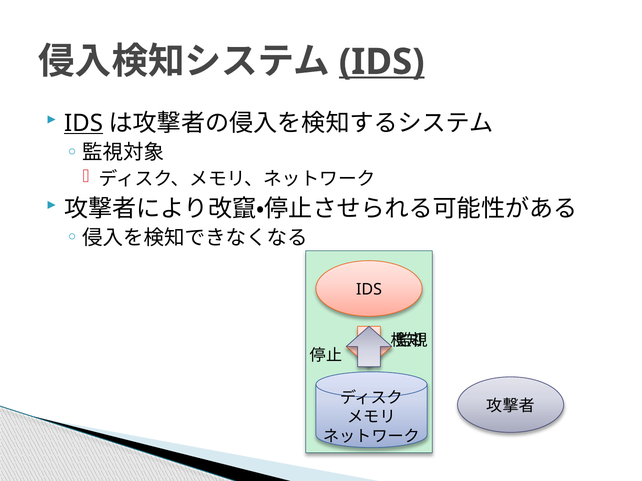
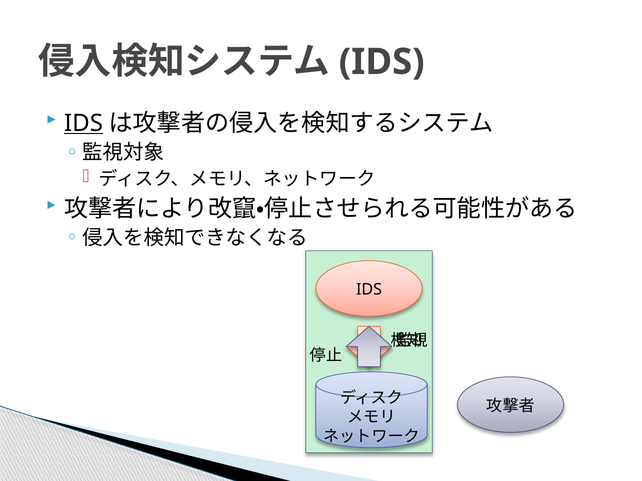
IDS at (382, 62) underline: present -> none
